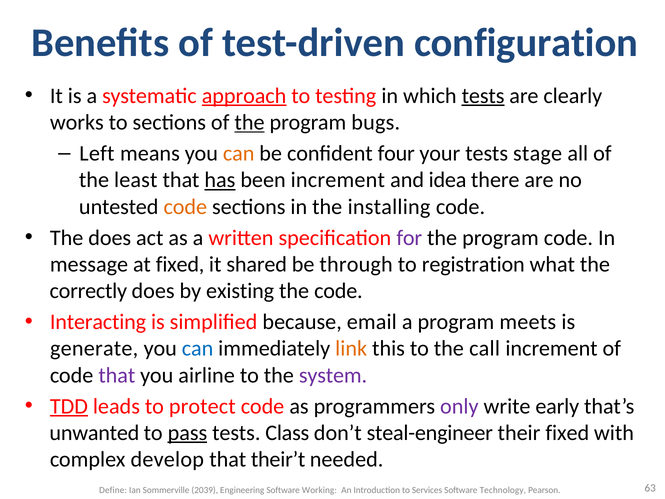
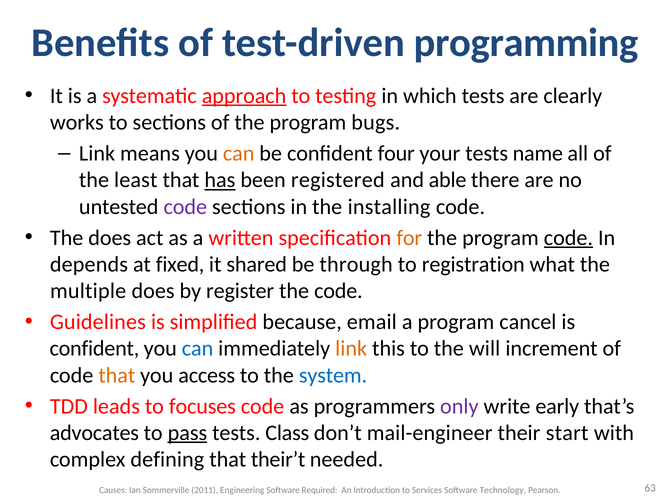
configuration: configuration -> programming
tests at (483, 96) underline: present -> none
the at (250, 122) underline: present -> none
Left at (97, 153): Left -> Link
stage: stage -> name
been increment: increment -> registered
idea: idea -> able
code at (185, 207) colour: orange -> purple
for colour: purple -> orange
code at (568, 238) underline: none -> present
message: message -> depends
correctly: correctly -> multiple
existing: existing -> register
Interacting: Interacting -> Guidelines
meets: meets -> cancel
generate at (94, 348): generate -> confident
call: call -> will
that at (117, 375) colour: purple -> orange
airline: airline -> access
system colour: purple -> blue
TDD underline: present -> none
protect: protect -> focuses
unwanted: unwanted -> advocates
steal-engineer: steal-engineer -> mail-engineer
their fixed: fixed -> start
develop: develop -> defining
Define: Define -> Causes
2039: 2039 -> 2011
Working: Working -> Required
